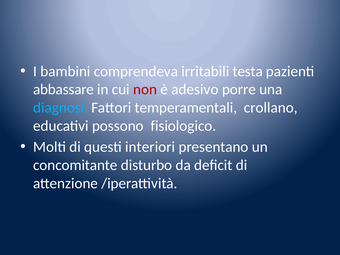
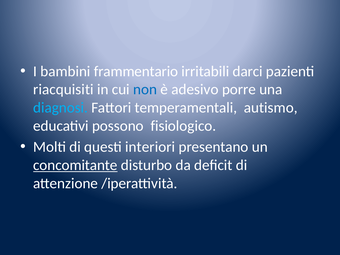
comprendeva: comprendeva -> frammentario
testa: testa -> darci
abbassare: abbassare -> riacquisiti
non colour: red -> blue
crollano: crollano -> autismo
concomitante underline: none -> present
